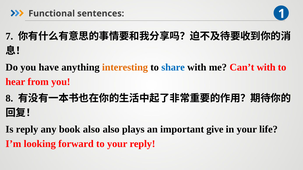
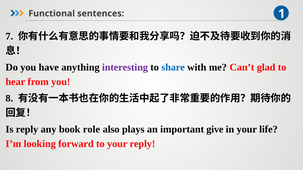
interesting colour: orange -> purple
Can’t with: with -> glad
book also: also -> role
